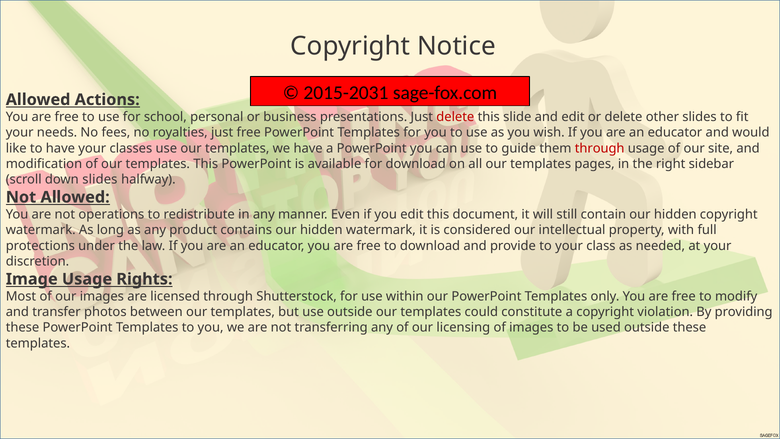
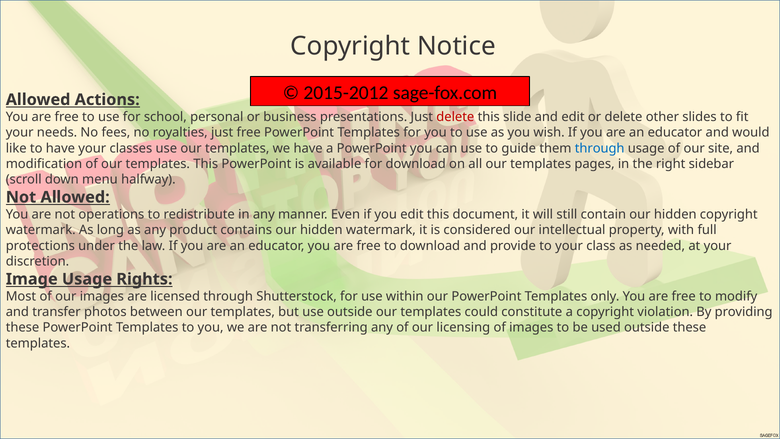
2015-2031: 2015-2031 -> 2015-2012
through at (600, 148) colour: red -> blue
down slides: slides -> menu
